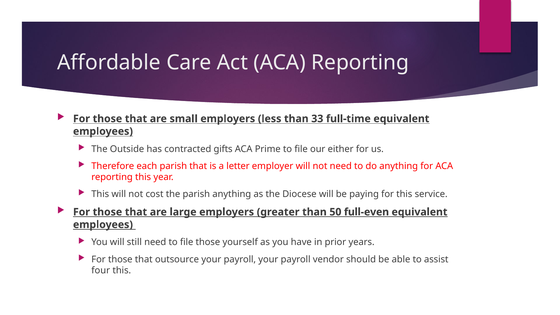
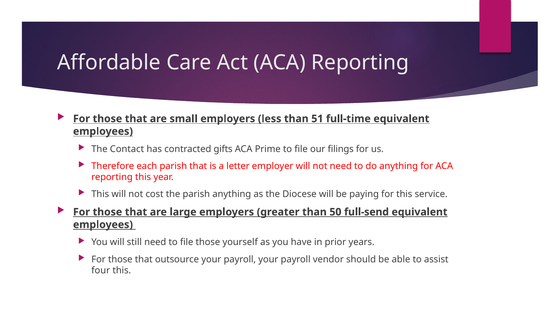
33: 33 -> 51
Outside: Outside -> Contact
either: either -> filings
full-even: full-even -> full-send
